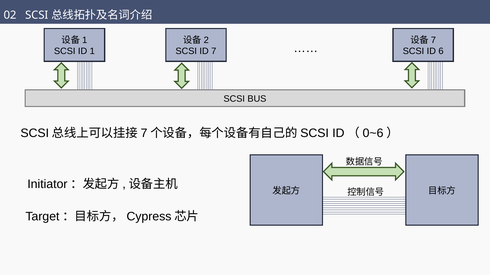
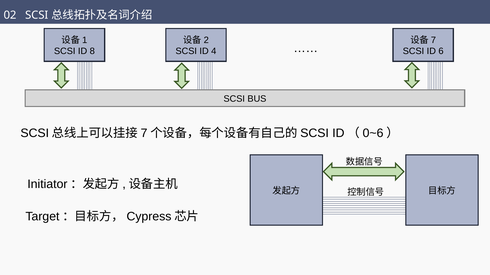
1: 1 -> 8
7: 7 -> 4
